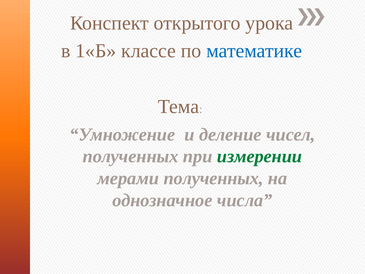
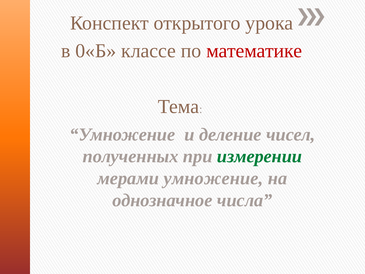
1«Б: 1«Б -> 0«Б
математике colour: blue -> red
мерами полученных: полученных -> умножение
